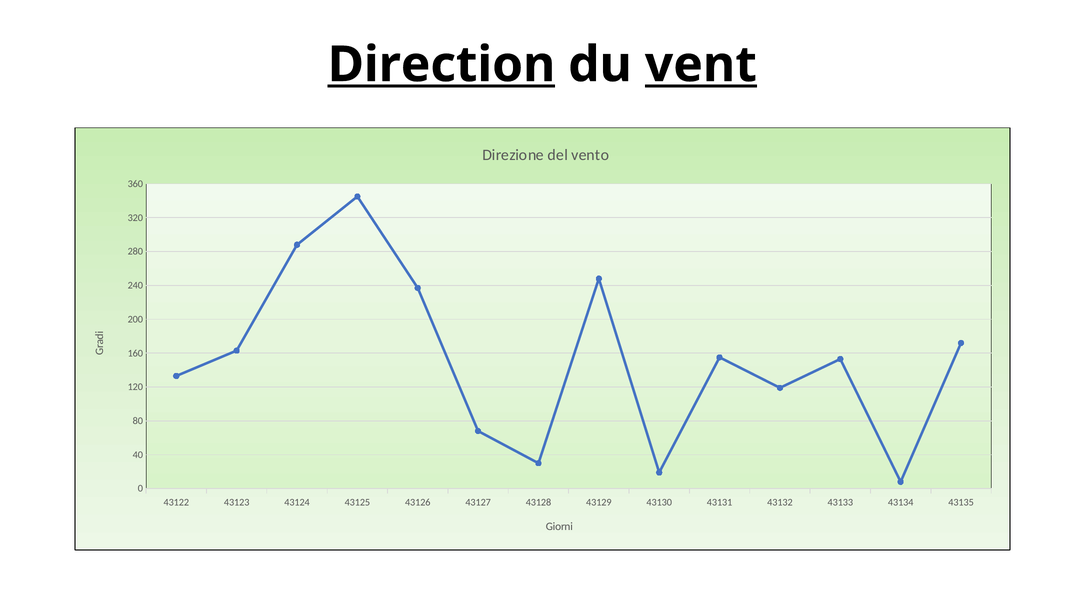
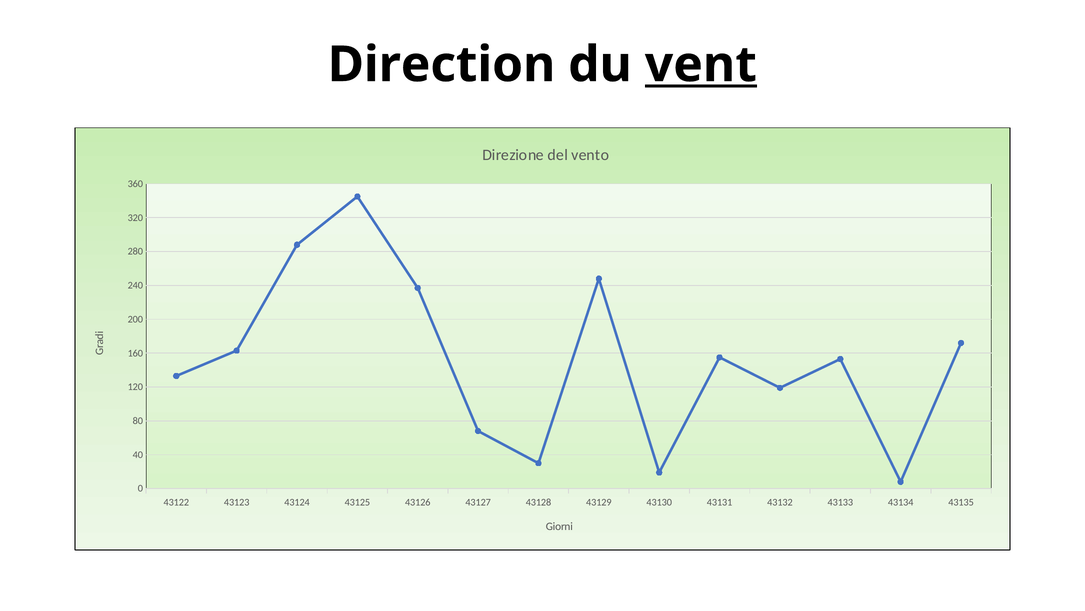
Direction underline: present -> none
